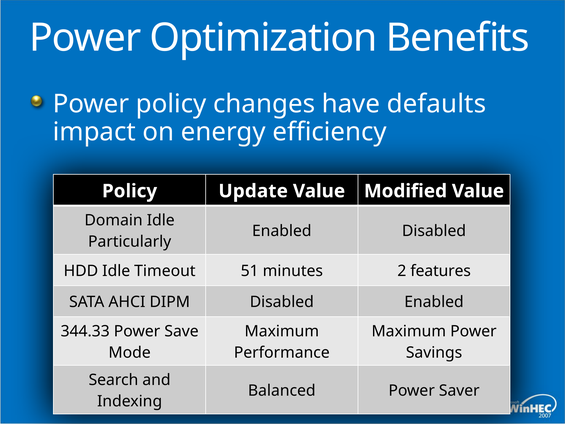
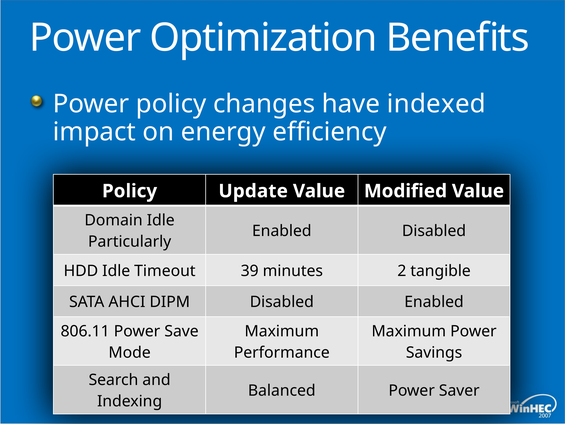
defaults: defaults -> indexed
51: 51 -> 39
features: features -> tangible
344.33: 344.33 -> 806.11
